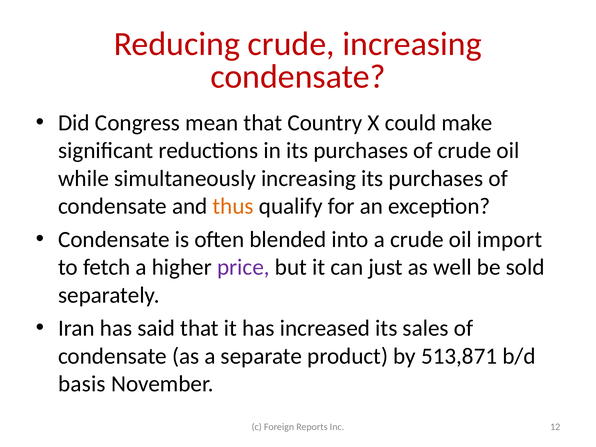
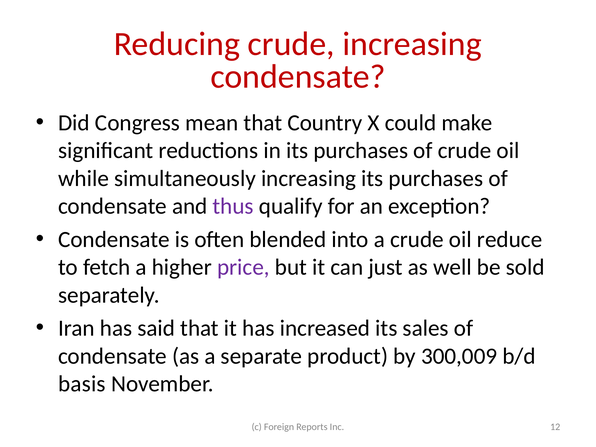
thus colour: orange -> purple
import: import -> reduce
513,871: 513,871 -> 300,009
